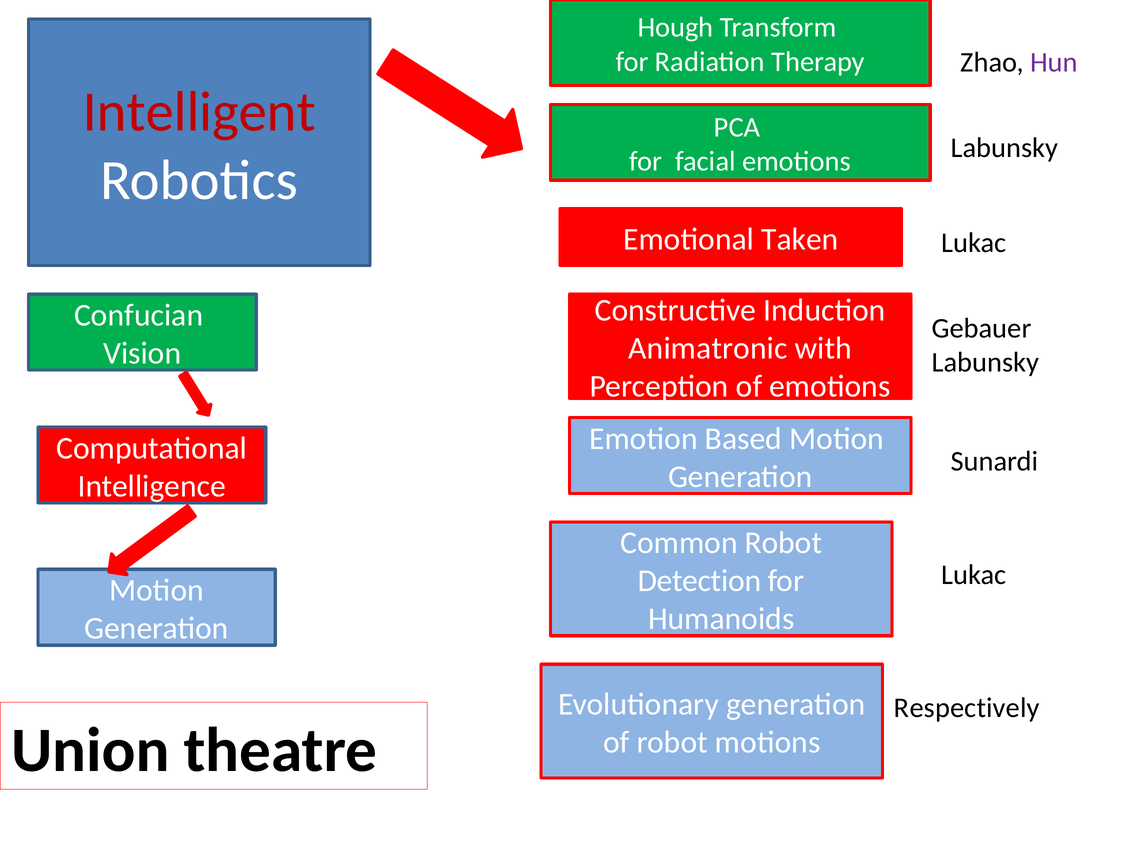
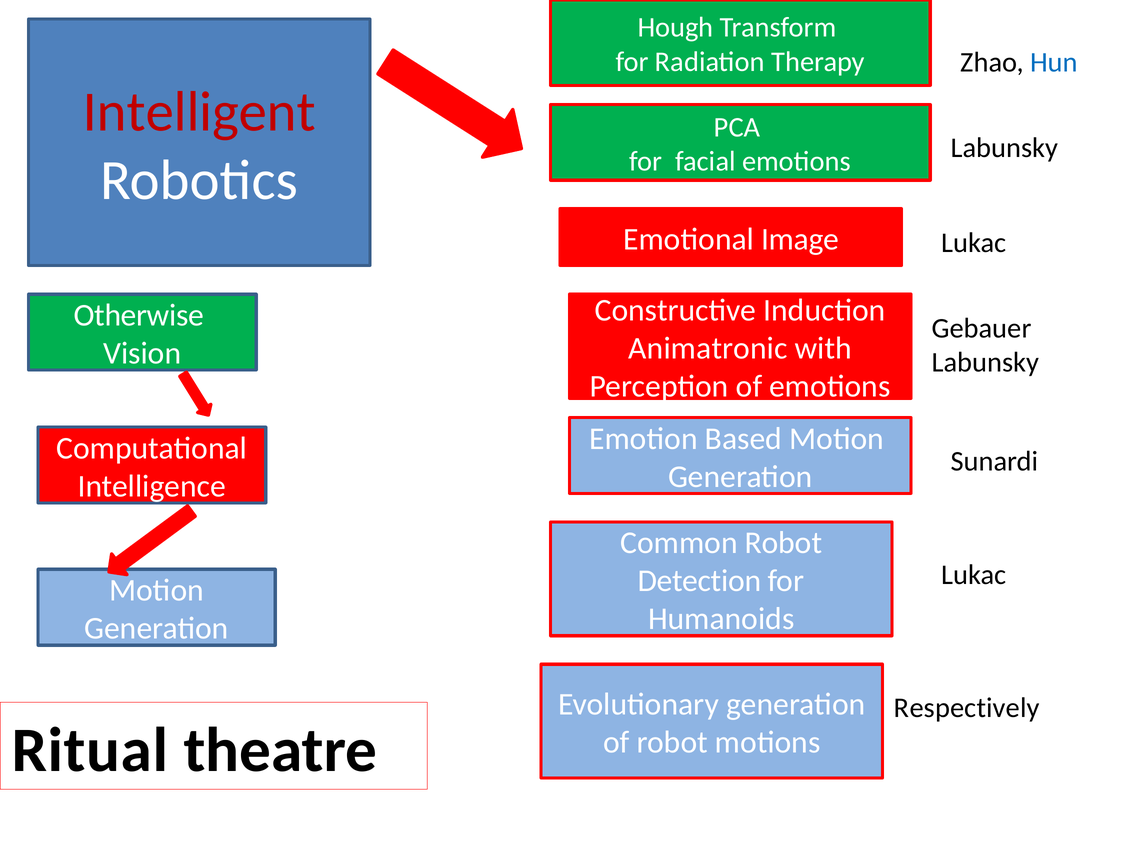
Hun colour: purple -> blue
Taken: Taken -> Image
Confucian: Confucian -> Otherwise
Union: Union -> Ritual
